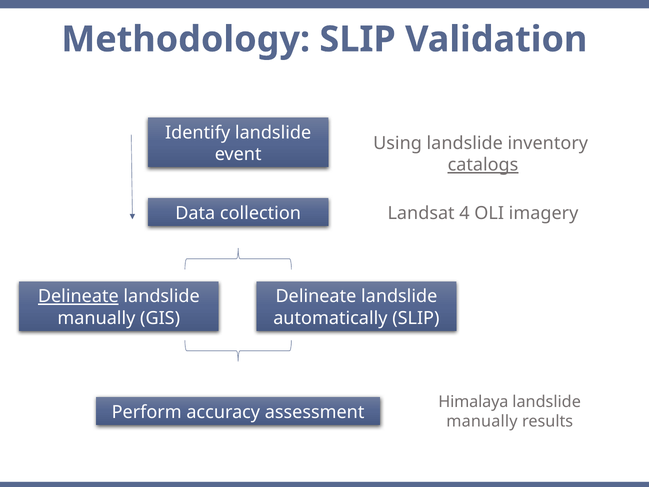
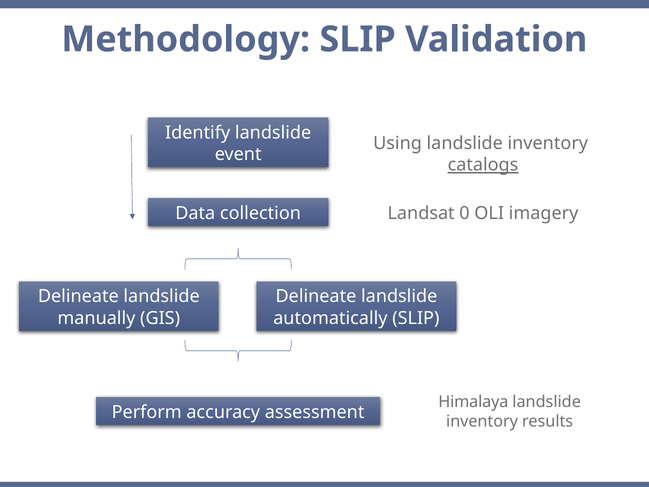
4: 4 -> 0
Delineate at (78, 296) underline: present -> none
manually at (482, 421): manually -> inventory
